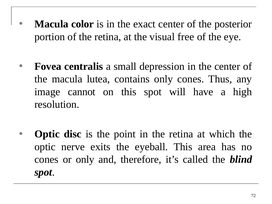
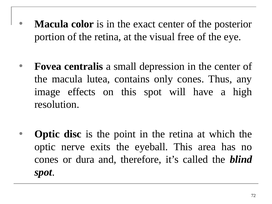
cannot: cannot -> effects
or only: only -> dura
